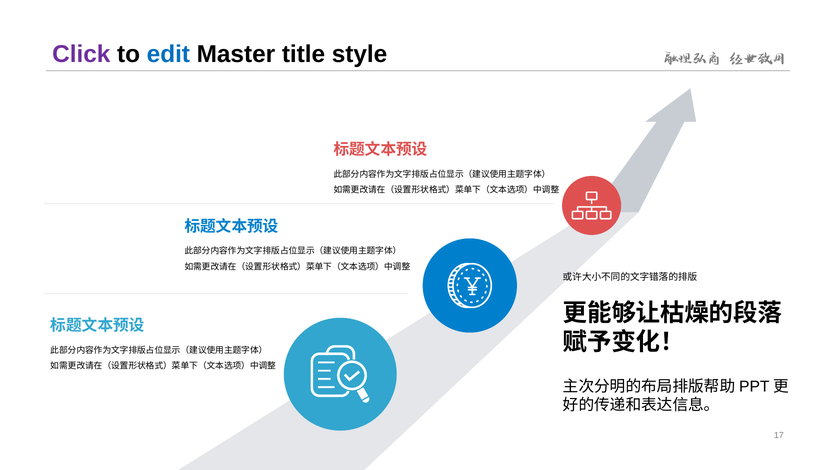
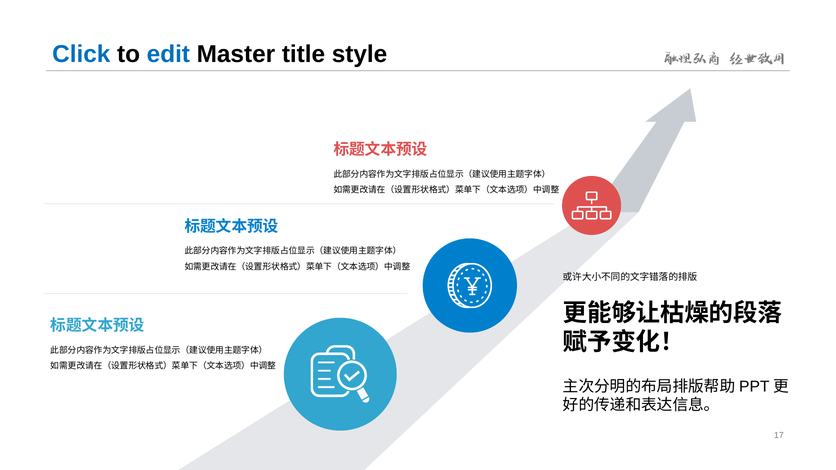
Click colour: purple -> blue
